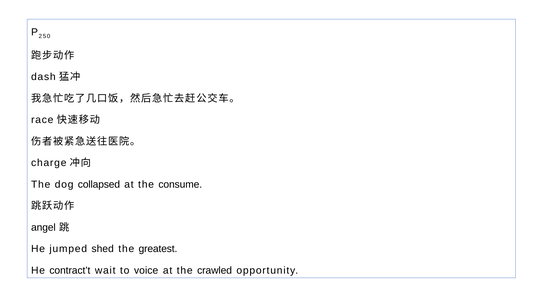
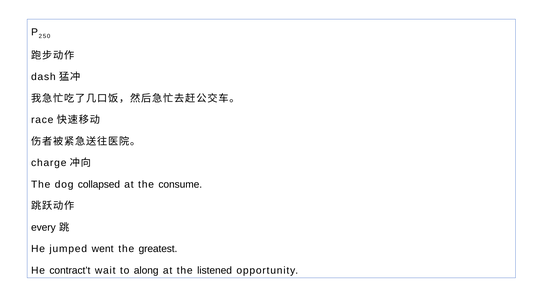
angel: angel -> every
shed: shed -> went
voice: voice -> along
crawled: crawled -> listened
